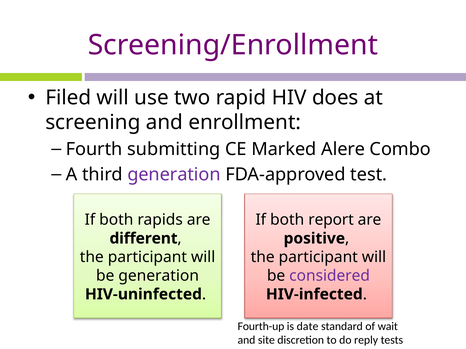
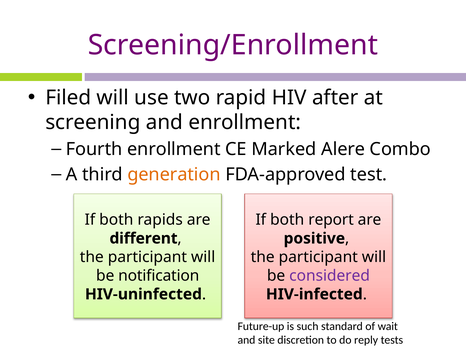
does: does -> after
Fourth submitting: submitting -> enrollment
generation at (174, 175) colour: purple -> orange
be generation: generation -> notification
Fourth-up: Fourth-up -> Future-up
date: date -> such
